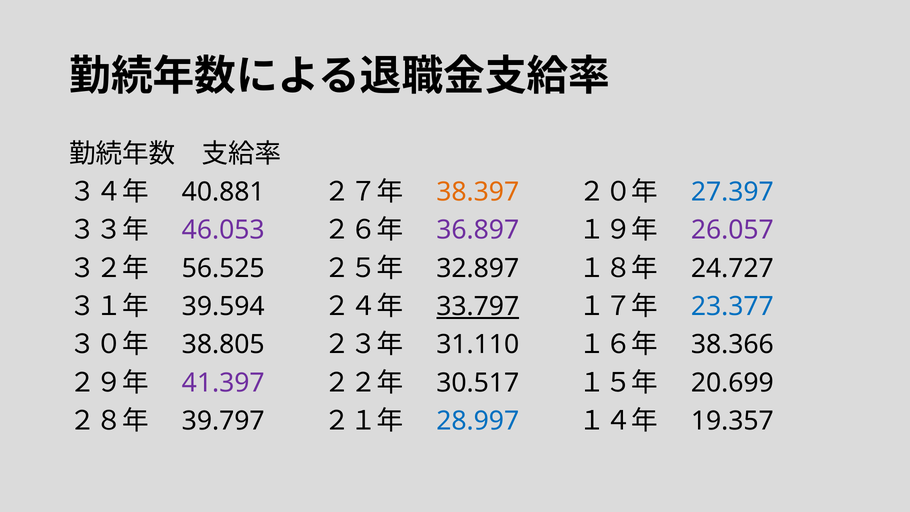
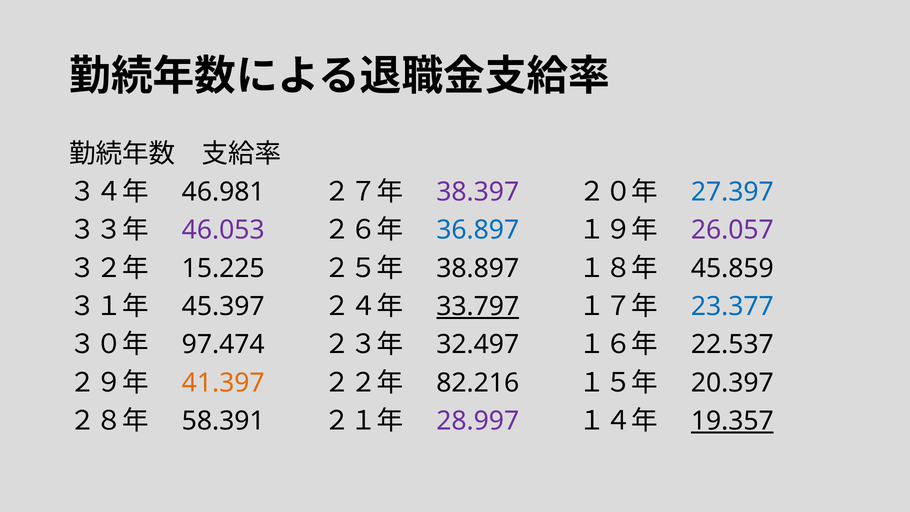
40.881: 40.881 -> 46.981
38.397 colour: orange -> purple
36.897 colour: purple -> blue
56.525: 56.525 -> 15.225
32.897: 32.897 -> 38.897
24.727: 24.727 -> 45.859
39.594: 39.594 -> 45.397
38.805: 38.805 -> 97.474
31.110: 31.110 -> 32.497
38.366: 38.366 -> 22.537
41.397 colour: purple -> orange
30.517: 30.517 -> 82.216
20.699: 20.699 -> 20.397
39.797: 39.797 -> 58.391
28.997 colour: blue -> purple
19.357 underline: none -> present
